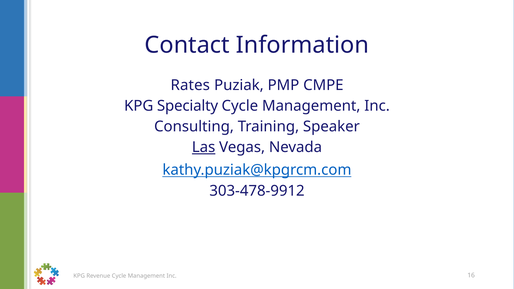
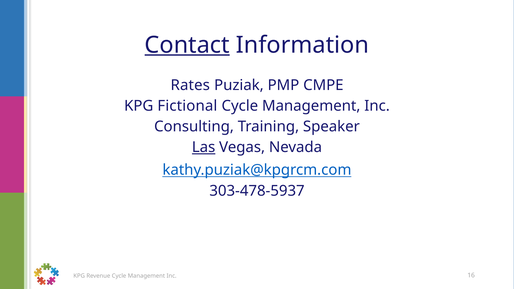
Contact underline: none -> present
Specialty: Specialty -> Fictional
303-478-9912: 303-478-9912 -> 303-478-5937
